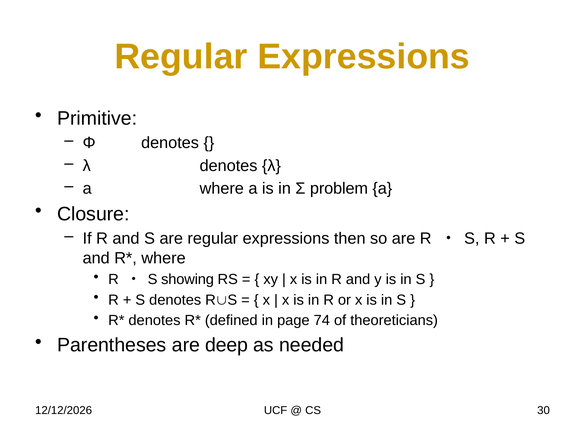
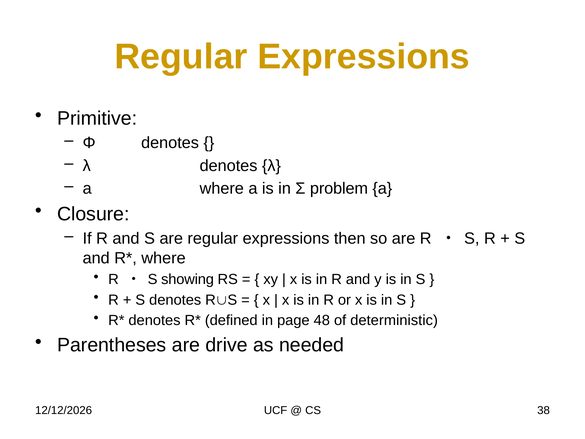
74: 74 -> 48
theoreticians: theoreticians -> deterministic
deep: deep -> drive
30: 30 -> 38
